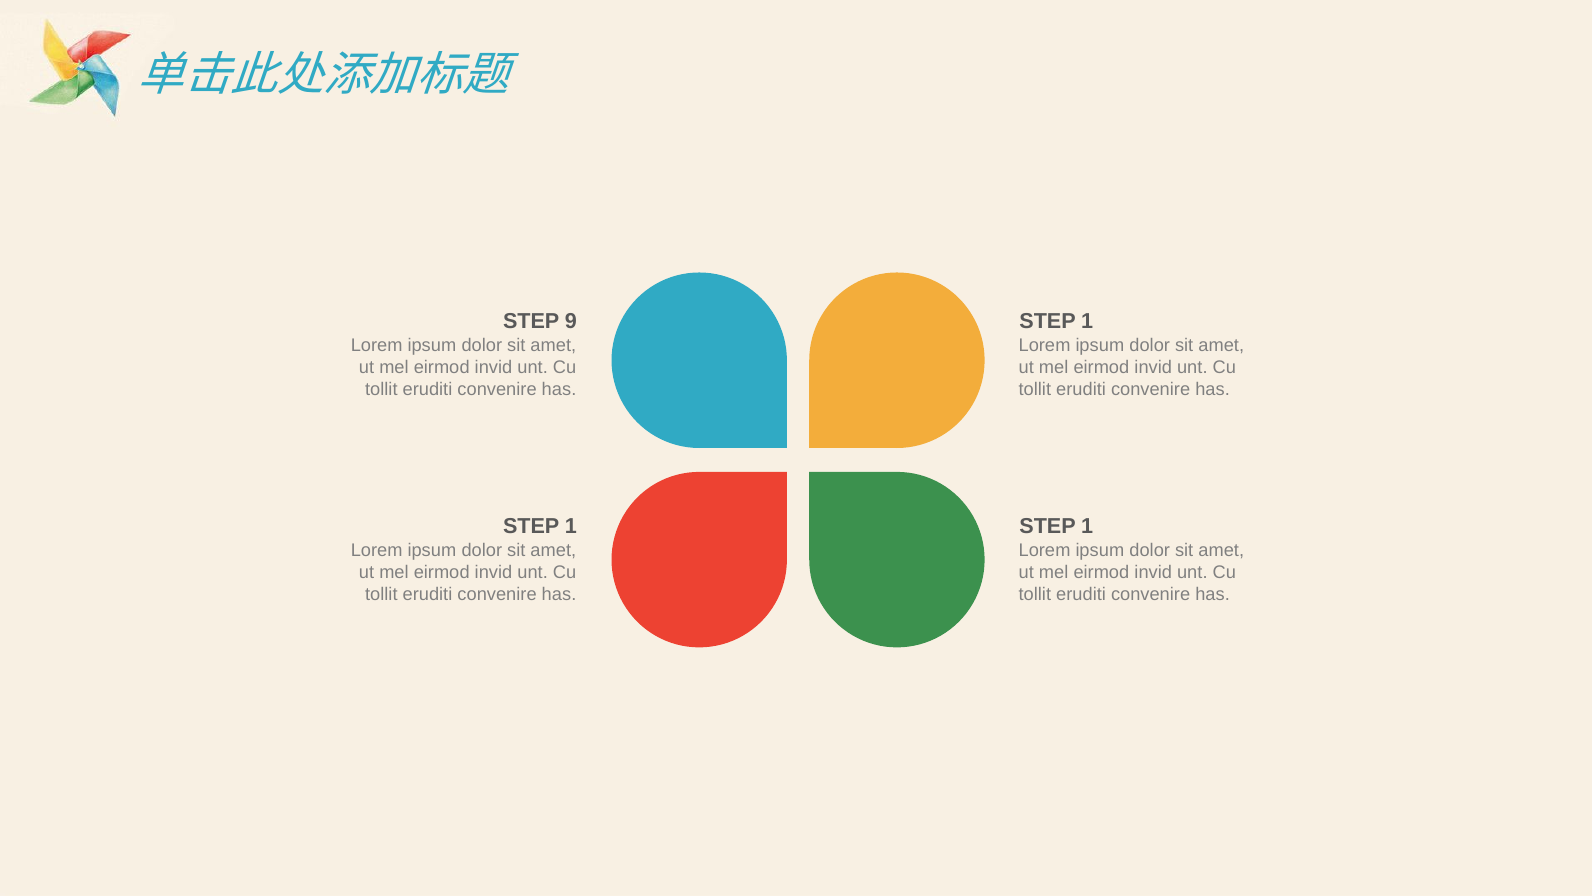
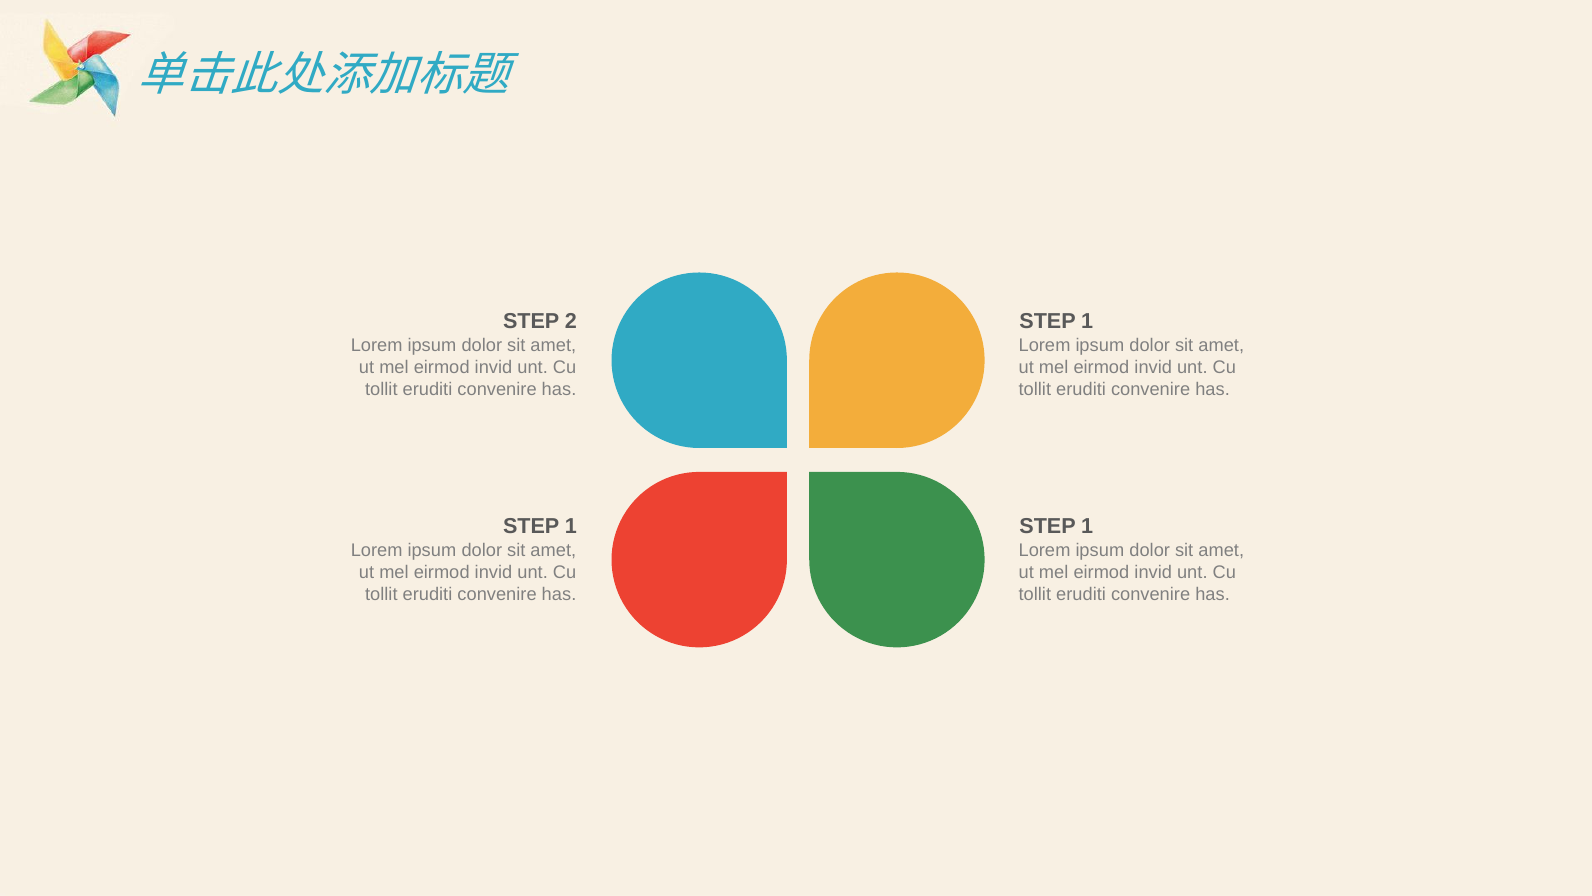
9: 9 -> 2
